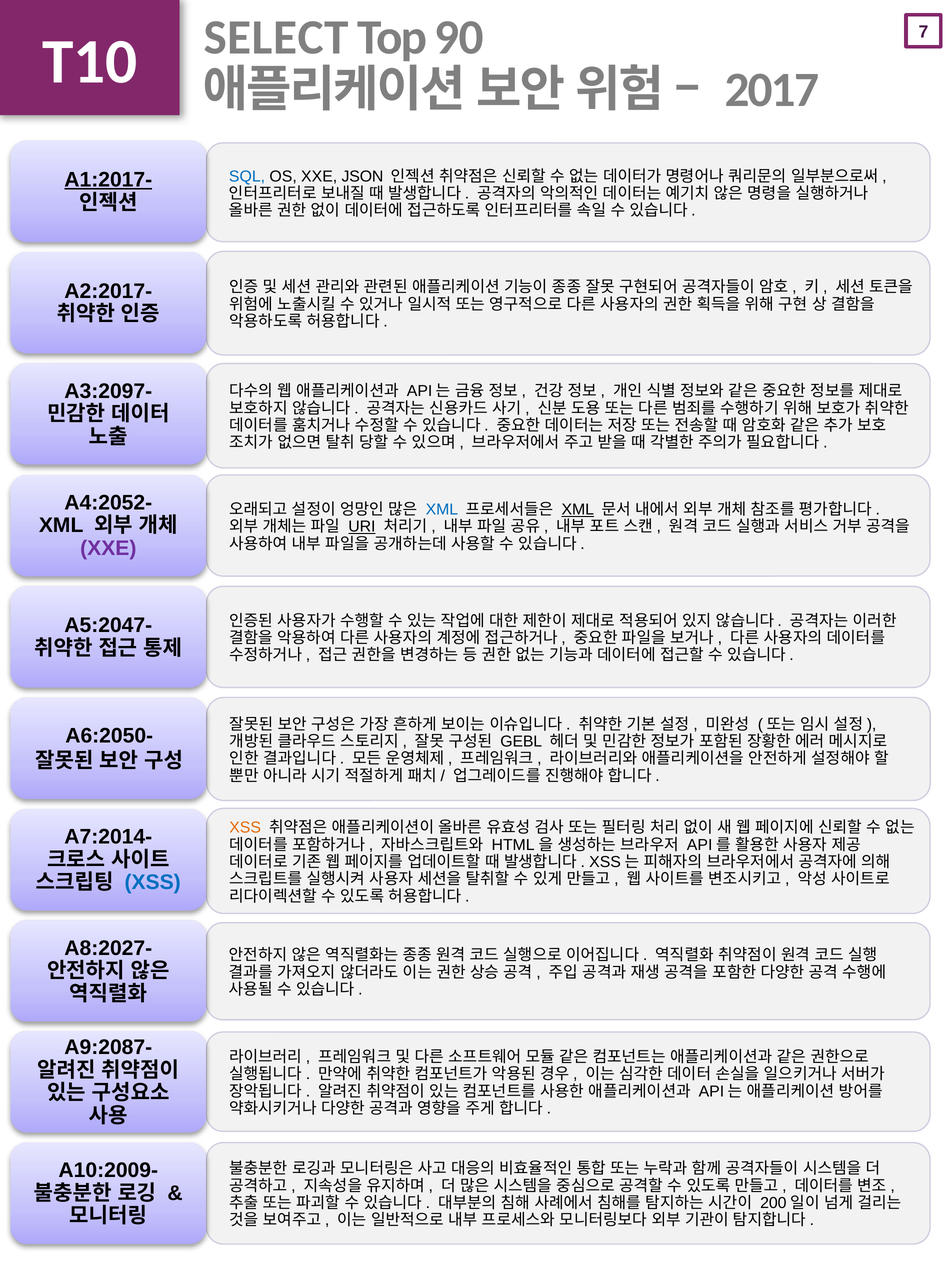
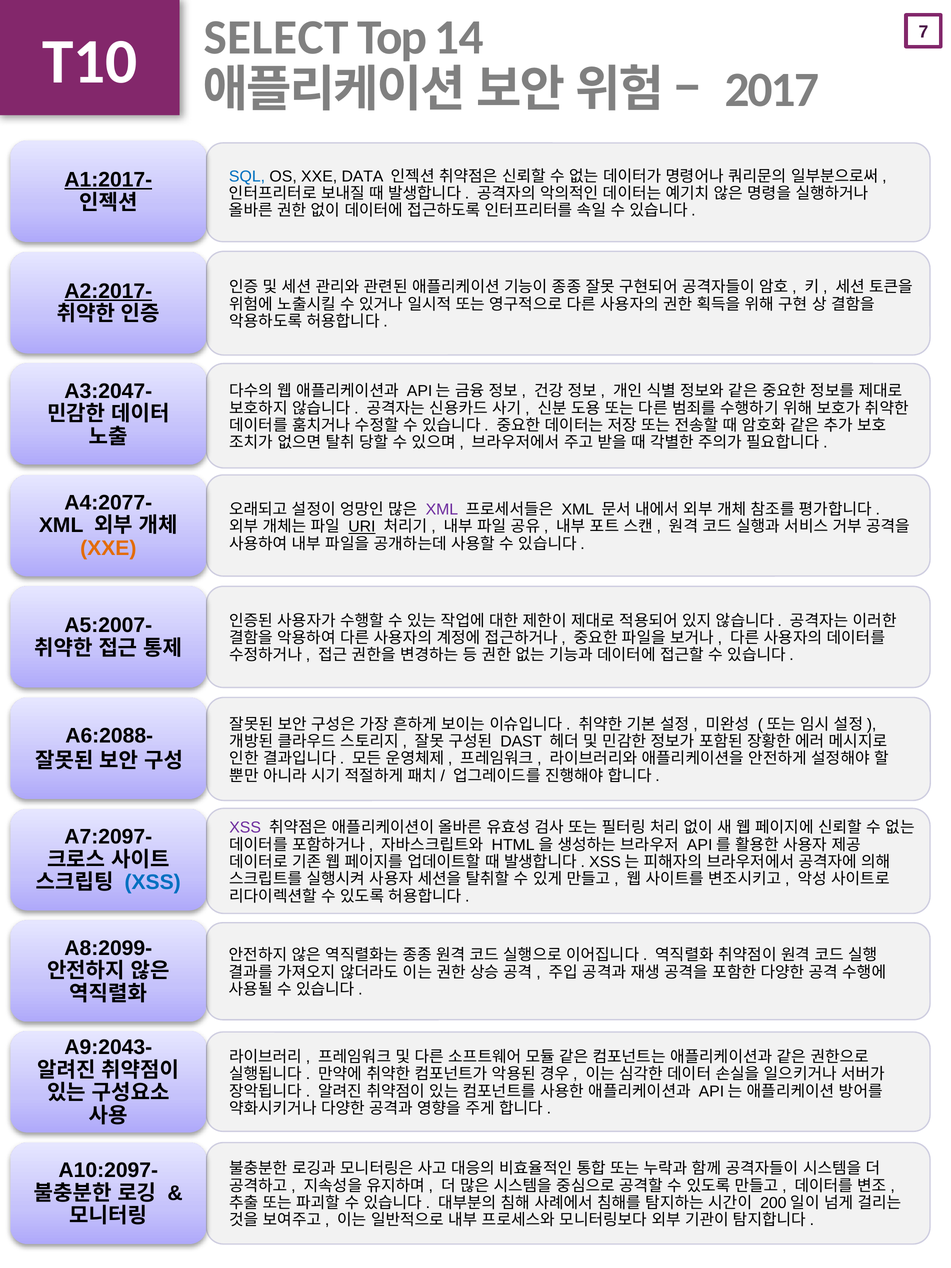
90: 90 -> 14
JSON: JSON -> DATA
A2:2017- underline: none -> present
A3:2097-: A3:2097- -> A3:2047-
A4:2052-: A4:2052- -> A4:2077-
XML at (442, 509) colour: blue -> purple
XML at (578, 509) underline: present -> none
XXE at (108, 548) colour: purple -> orange
A5:2047-: A5:2047- -> A5:2007-
A6:2050-: A6:2050- -> A6:2088-
GEBL: GEBL -> DAST
XSS at (245, 828) colour: orange -> purple
A7:2014-: A7:2014- -> A7:2097-
A8:2027-: A8:2027- -> A8:2099-
A9:2087-: A9:2087- -> A9:2043-
A10:2009-: A10:2009- -> A10:2097-
